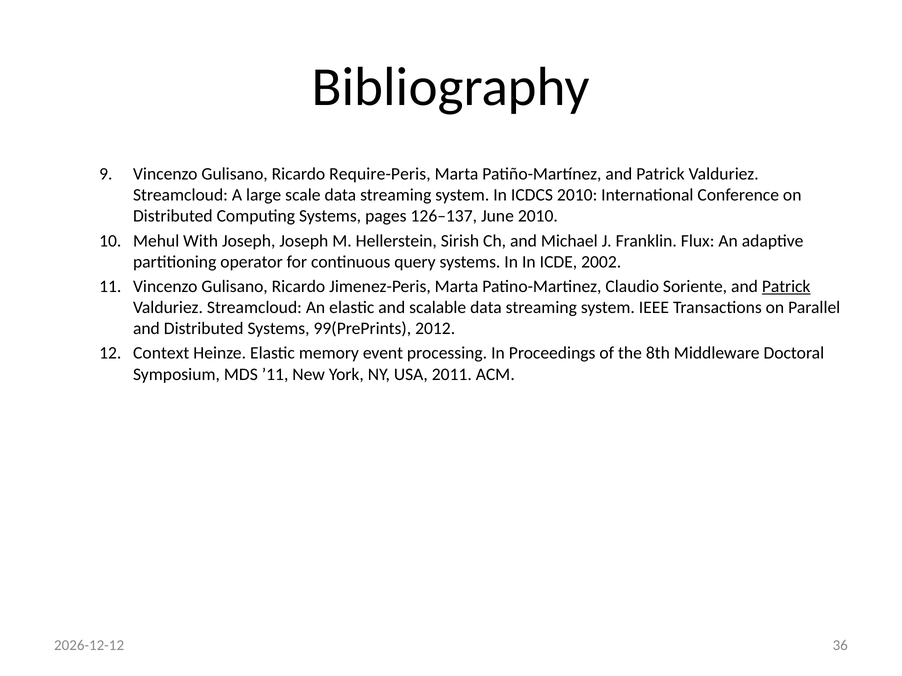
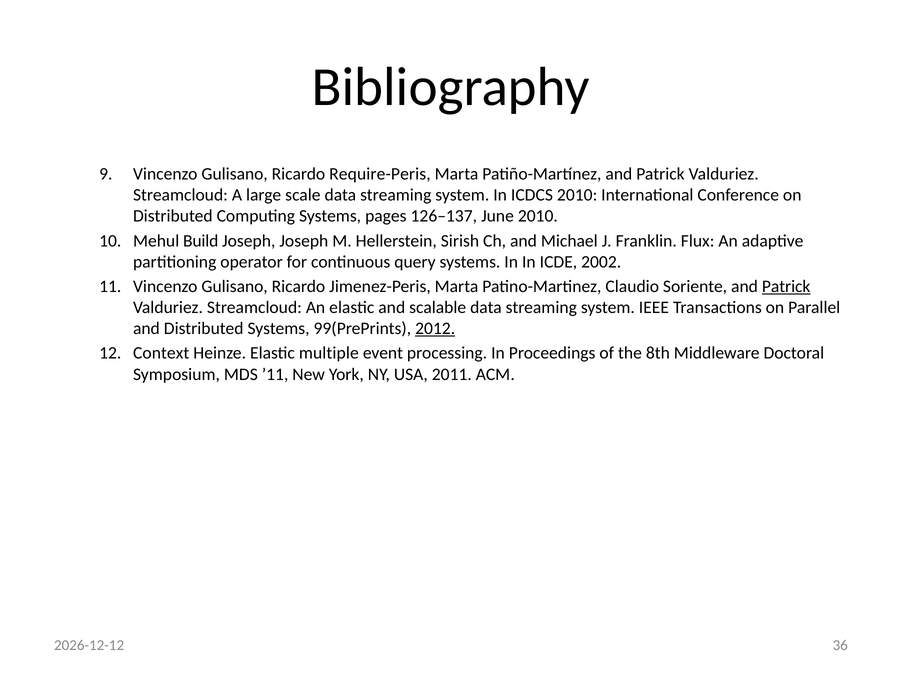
With: With -> Build
2012 underline: none -> present
memory: memory -> multiple
